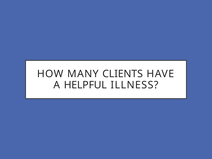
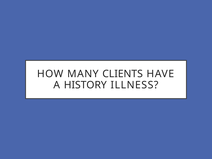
HELPFUL: HELPFUL -> HISTORY
